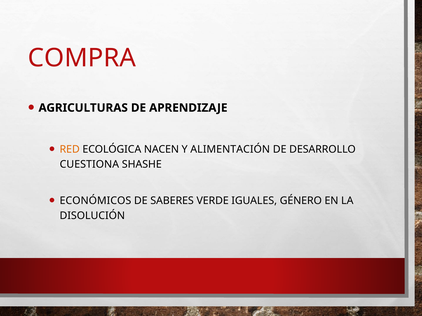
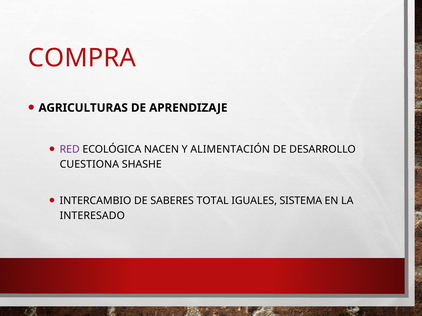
RED colour: orange -> purple
ECONÓMICOS: ECONÓMICOS -> INTERCAMBIO
VERDE: VERDE -> TOTAL
GÉNERO: GÉNERO -> SISTEMA
DISOLUCIÓN: DISOLUCIÓN -> INTERESADO
